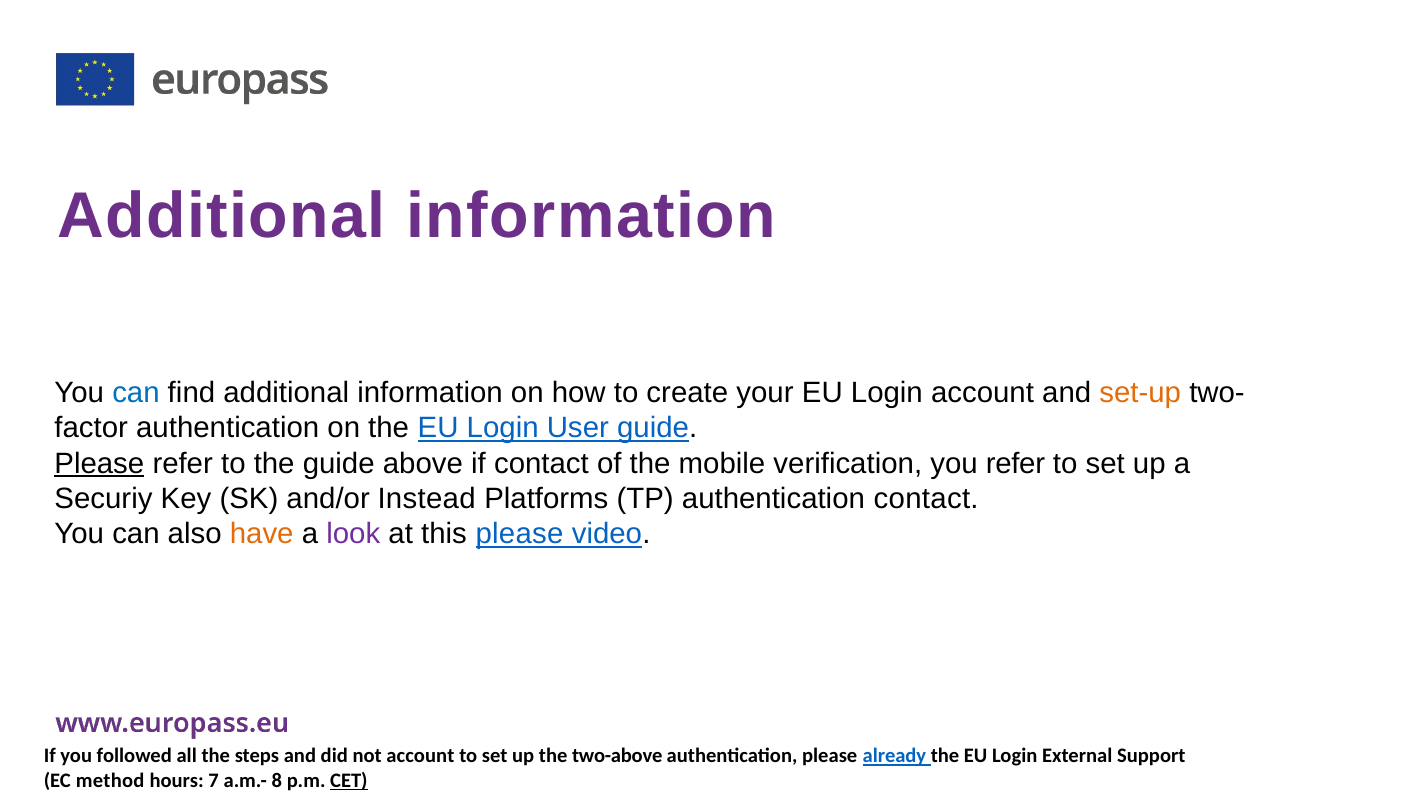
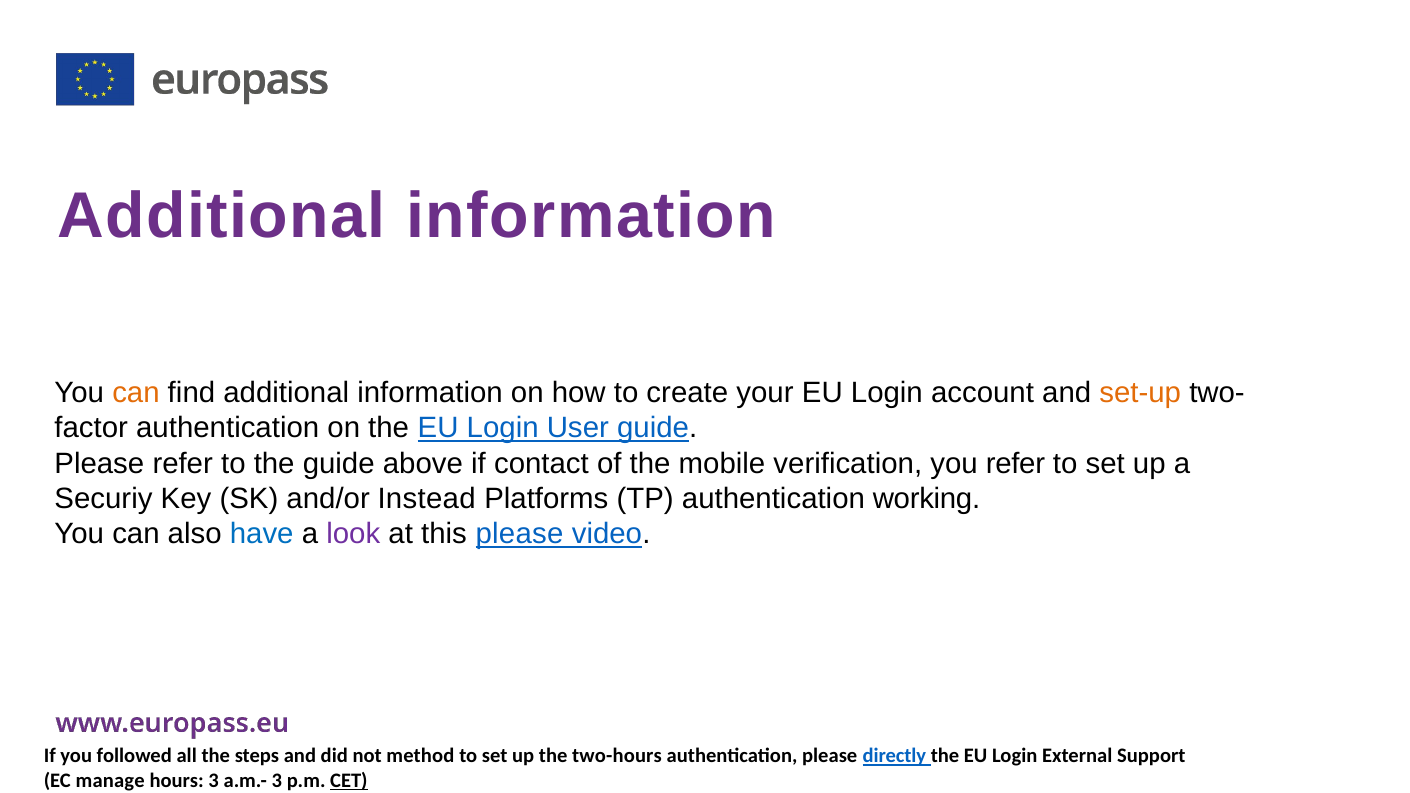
can at (136, 393) colour: blue -> orange
Please at (99, 464) underline: present -> none
authentication contact: contact -> working
have colour: orange -> blue
not account: account -> method
two-above: two-above -> two-hours
already: already -> directly
method: method -> manage
hours 7: 7 -> 3
a.m.- 8: 8 -> 3
